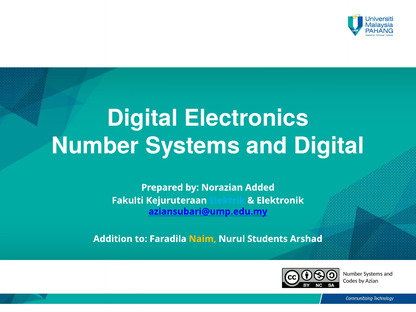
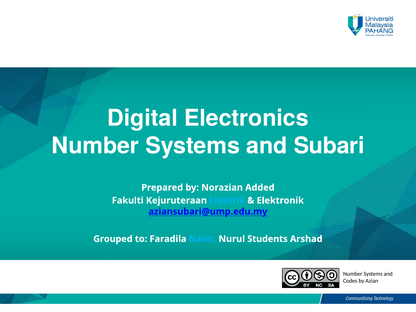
and Digital: Digital -> Subari
Addition: Addition -> Grouped
Naim colour: yellow -> light blue
